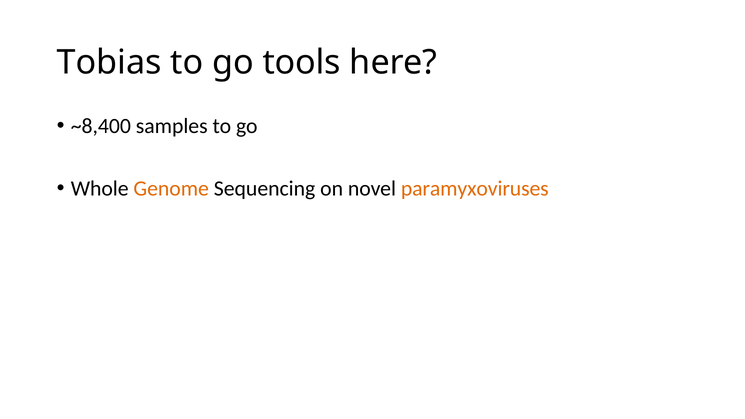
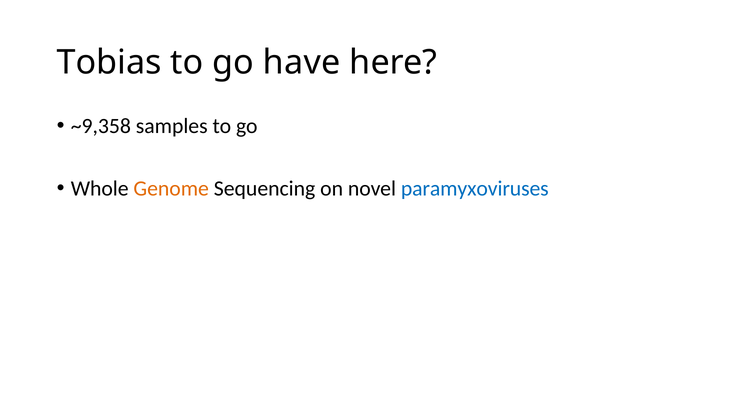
tools: tools -> have
~8,400: ~8,400 -> ~9,358
paramyxoviruses colour: orange -> blue
